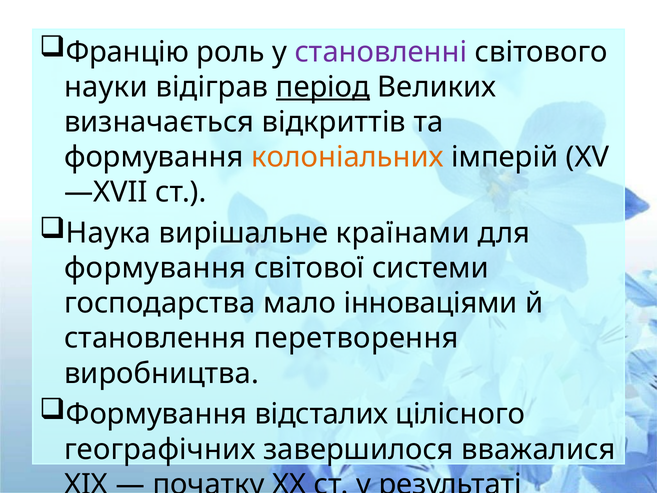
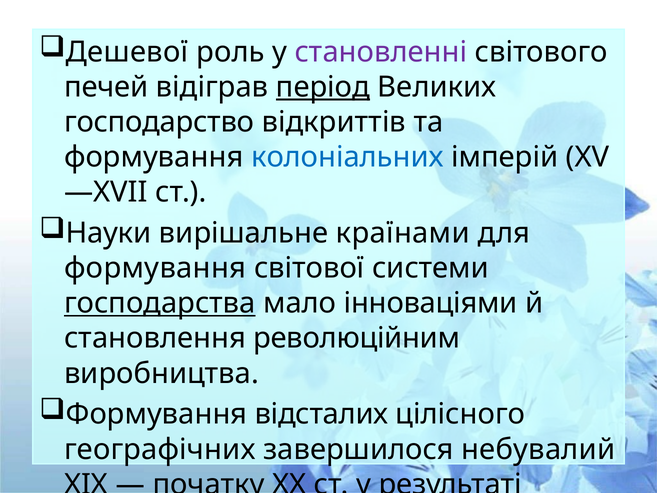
Францію: Францію -> Дешевої
науки: науки -> печей
визначається: визначається -> господарство
колоніальних colour: orange -> blue
Наука: Наука -> Науки
господарства underline: none -> present
перетворення: перетворення -> революційним
вважалися: вважалися -> небувалий
